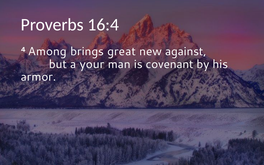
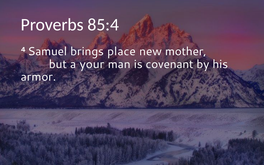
16:4: 16:4 -> 85:4
Among: Among -> Samuel
great: great -> place
against: against -> mother
